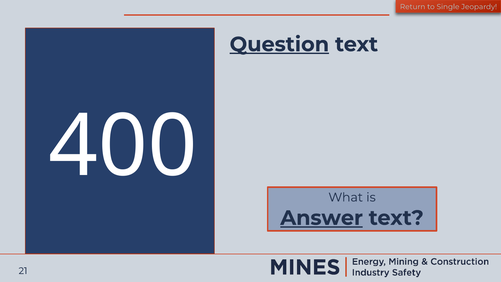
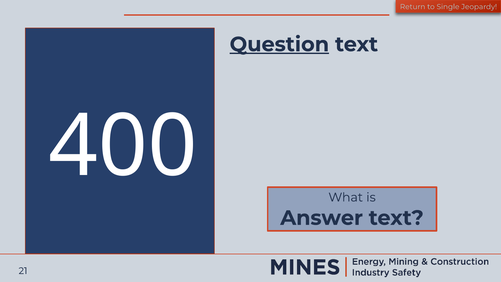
Answer underline: present -> none
